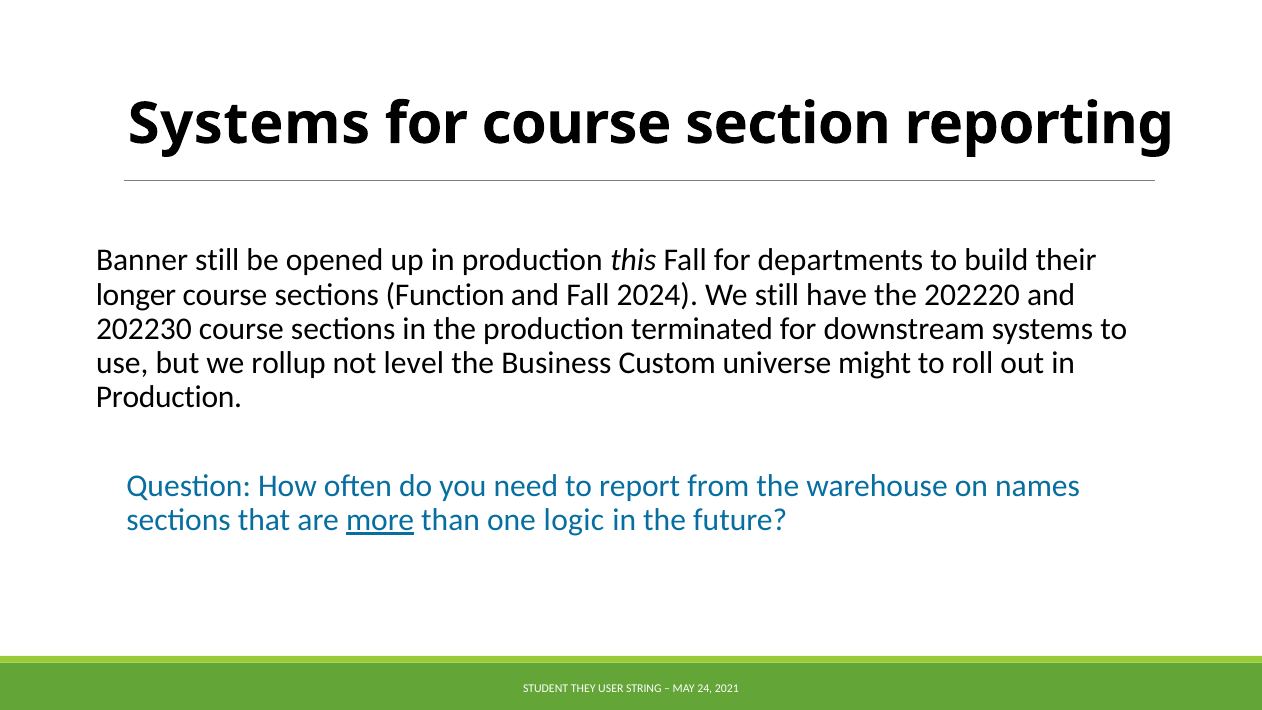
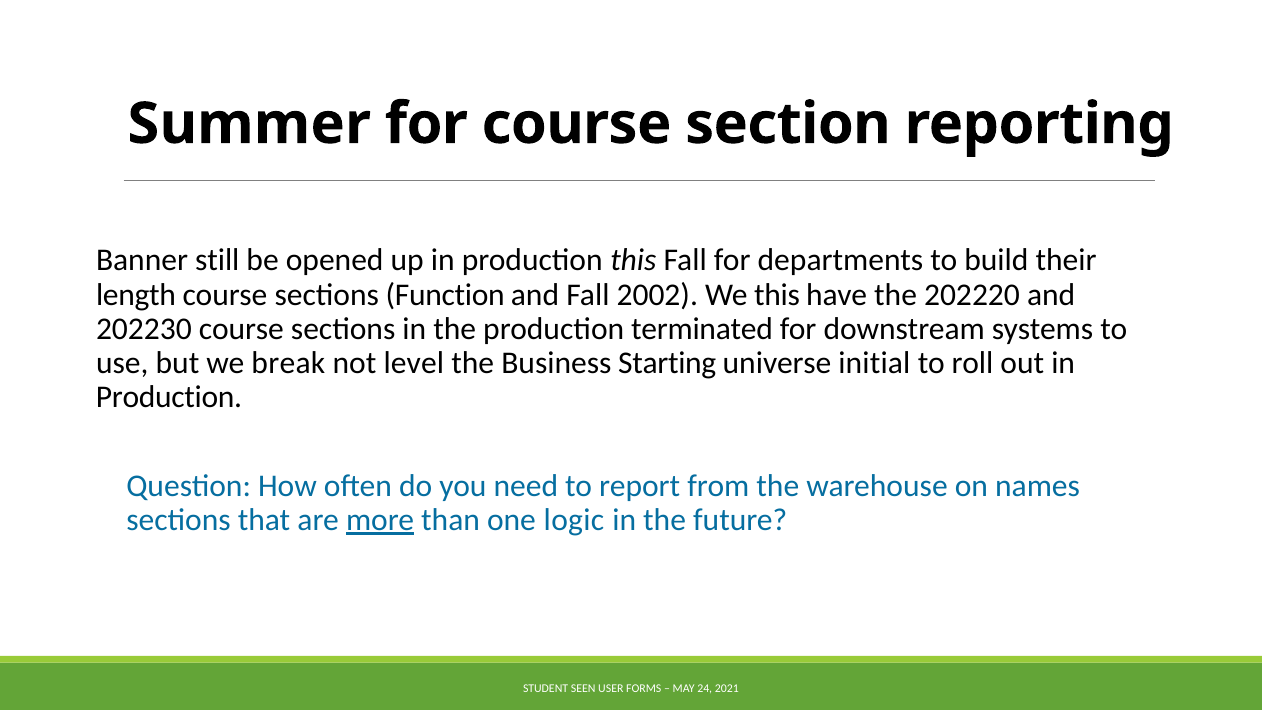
Systems at (249, 124): Systems -> Summer
longer: longer -> length
2024: 2024 -> 2002
We still: still -> this
rollup: rollup -> break
Custom: Custom -> Starting
might: might -> initial
THEY: THEY -> SEEN
STRING: STRING -> FORMS
